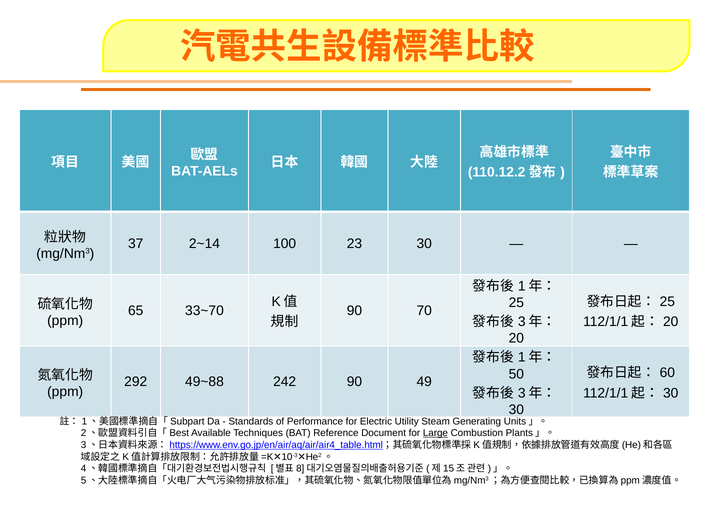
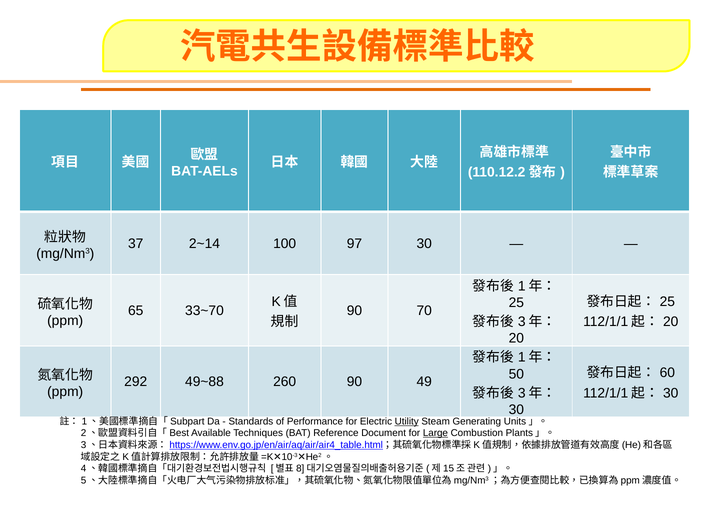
23: 23 -> 97
242: 242 -> 260
Utility underline: none -> present
